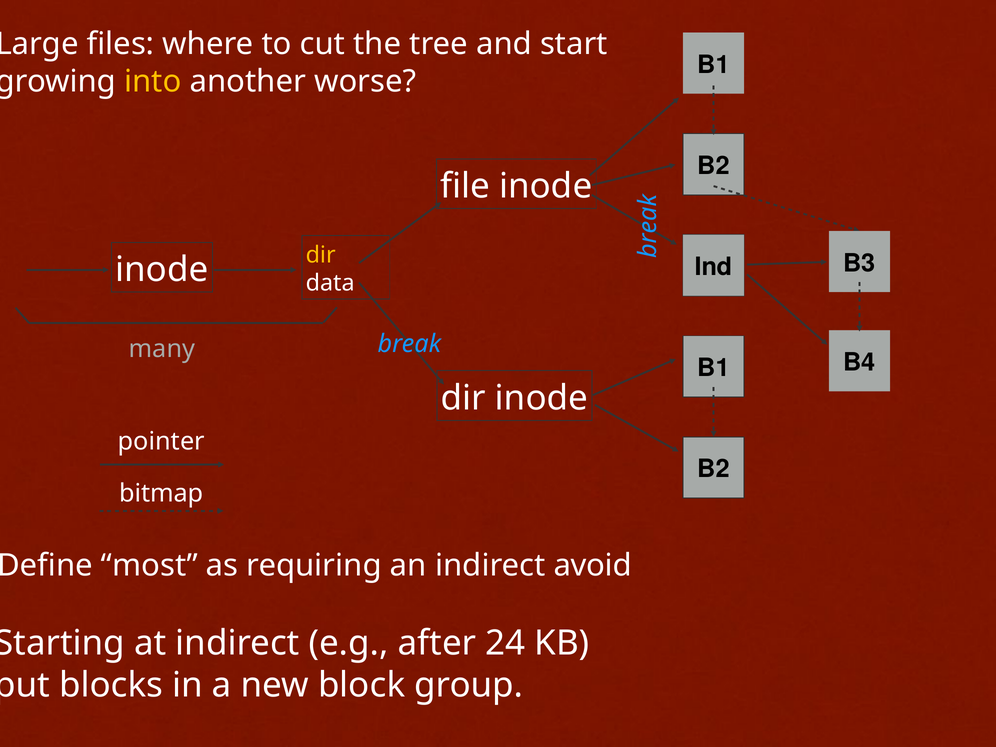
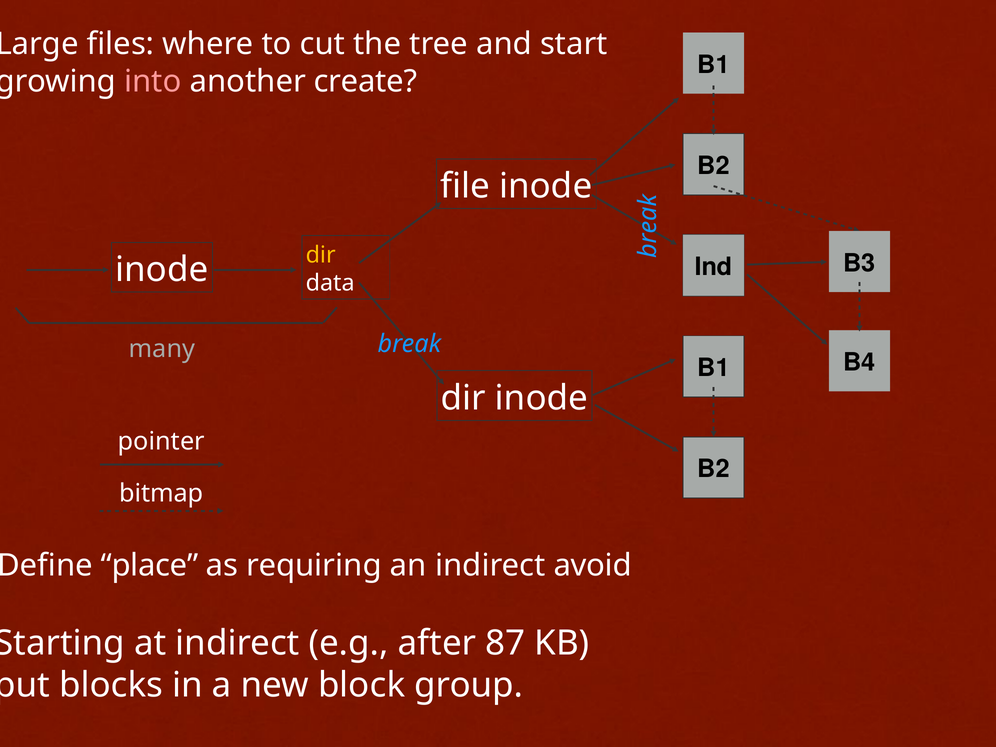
into colour: yellow -> pink
worse: worse -> create
most: most -> place
24: 24 -> 87
